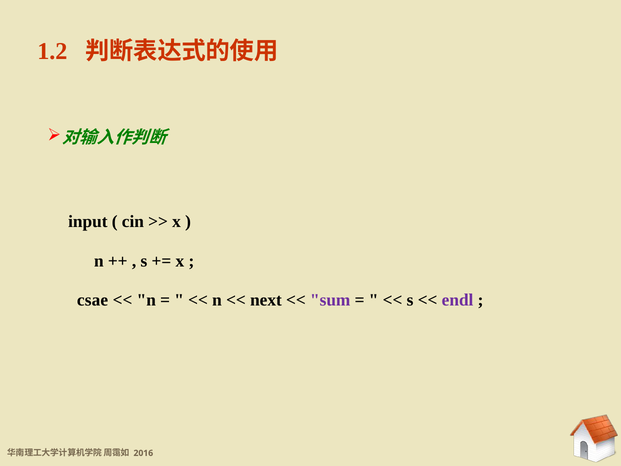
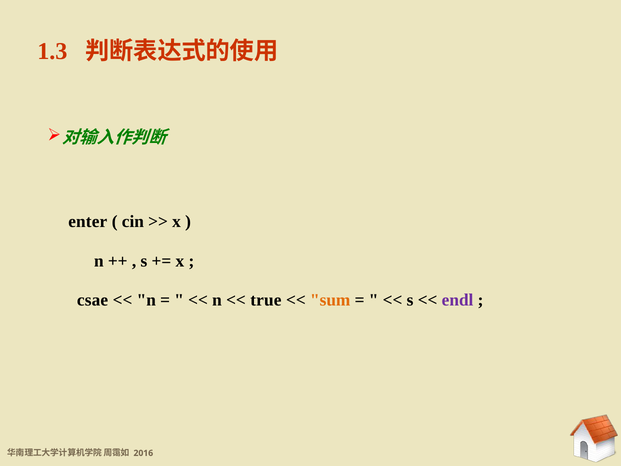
1.2: 1.2 -> 1.3
input: input -> enter
next: next -> true
sum colour: purple -> orange
